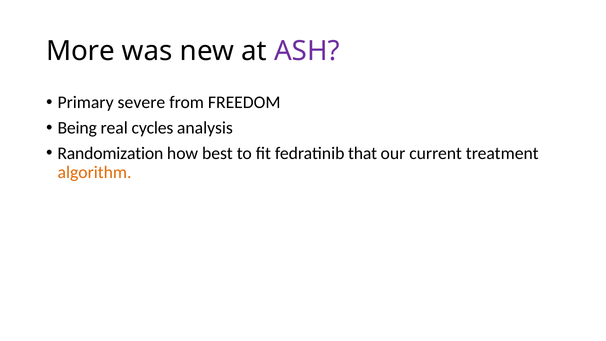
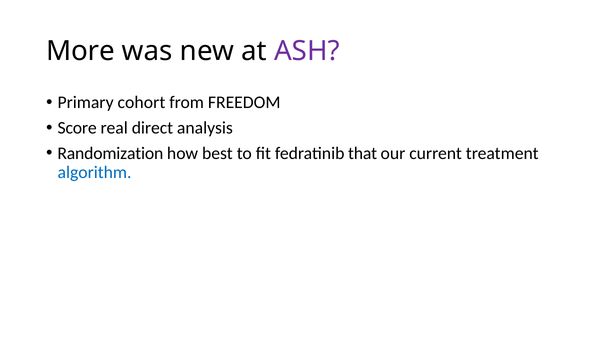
severe: severe -> cohort
Being: Being -> Score
cycles: cycles -> direct
algorithm colour: orange -> blue
